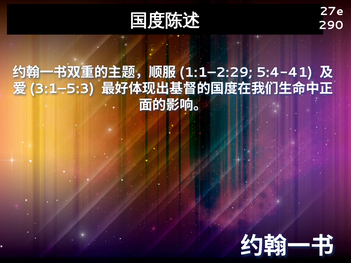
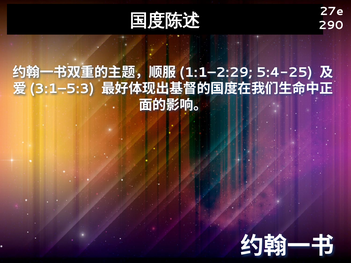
5:4-41: 5:4-41 -> 5:4-25
